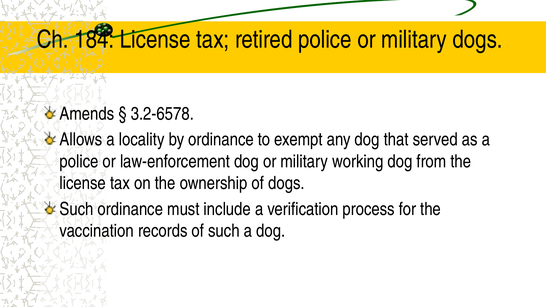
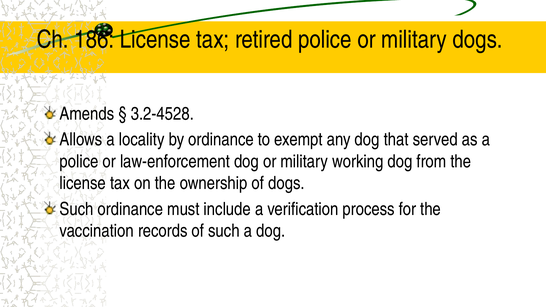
184: 184 -> 186
3.2-6578: 3.2-6578 -> 3.2-4528
